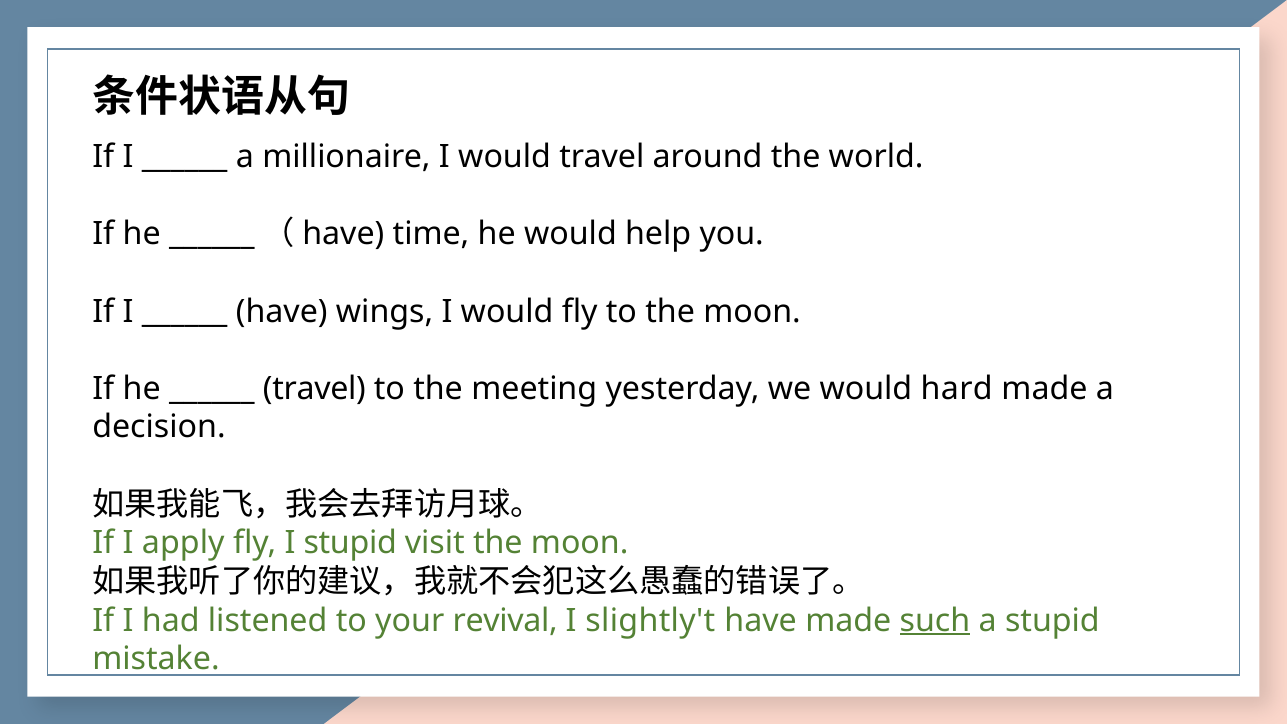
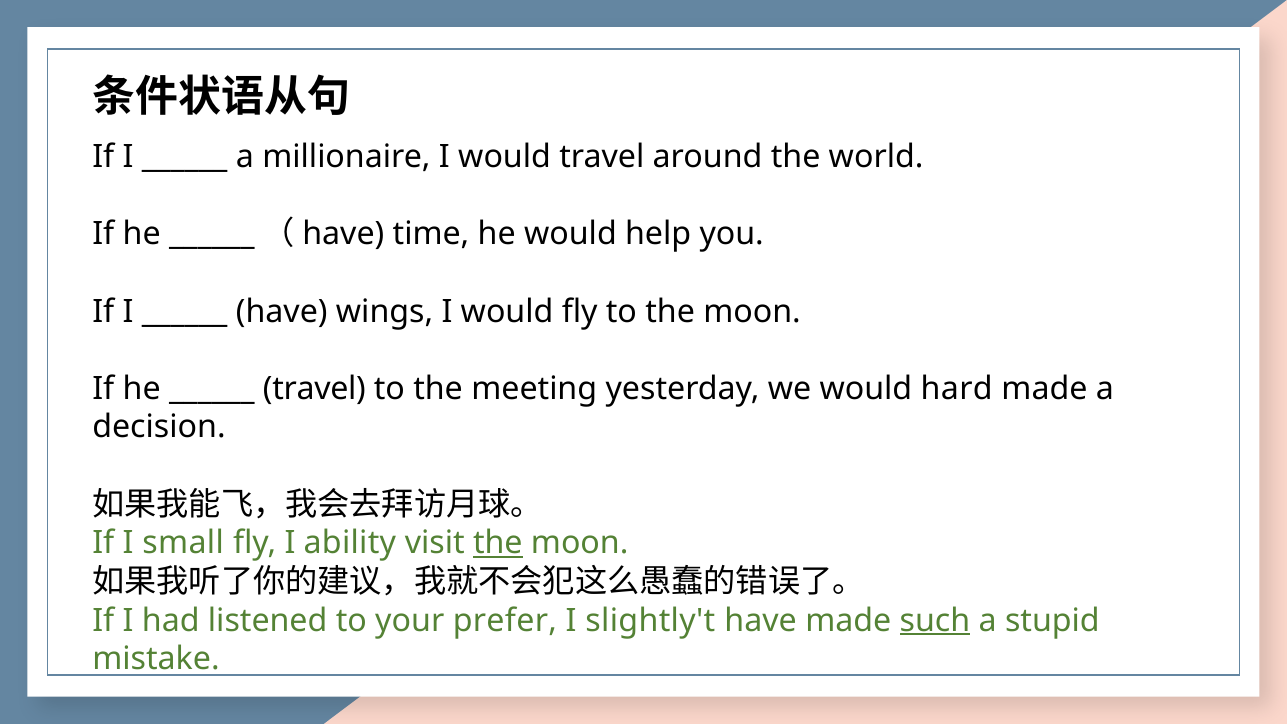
apply: apply -> small
I stupid: stupid -> ability
the at (498, 543) underline: none -> present
revival: revival -> prefer
